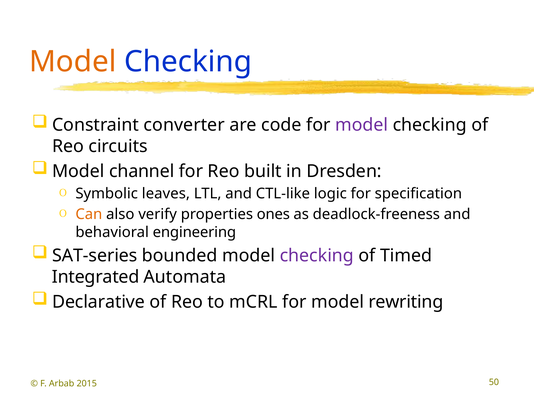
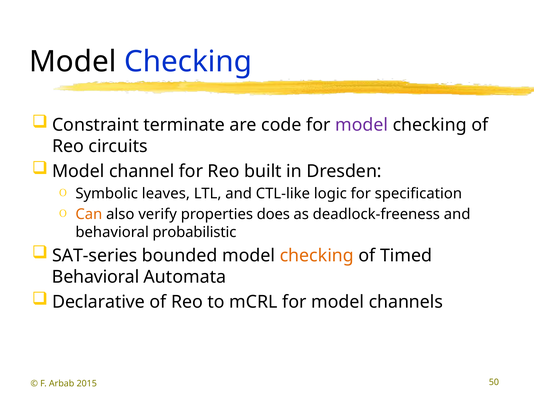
Model at (73, 62) colour: orange -> black
converter: converter -> terminate
ones: ones -> does
engineering: engineering -> probabilistic
checking at (317, 255) colour: purple -> orange
Integrated at (96, 277): Integrated -> Behavioral
rewriting: rewriting -> channels
